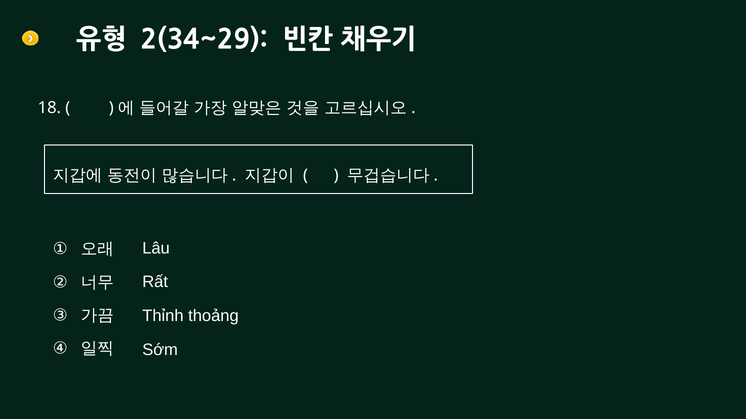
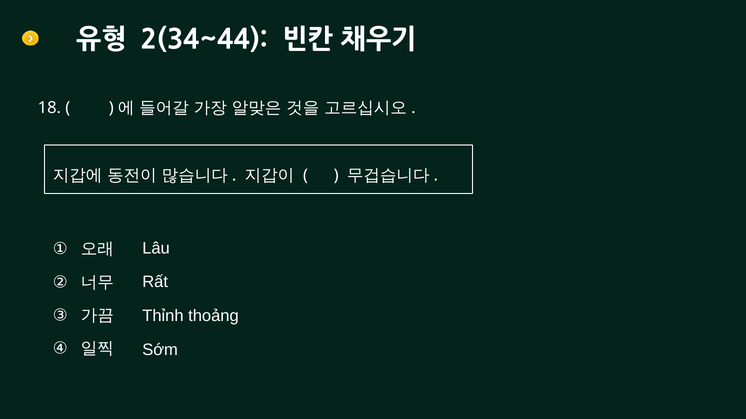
2(34~29: 2(34~29 -> 2(34~44
